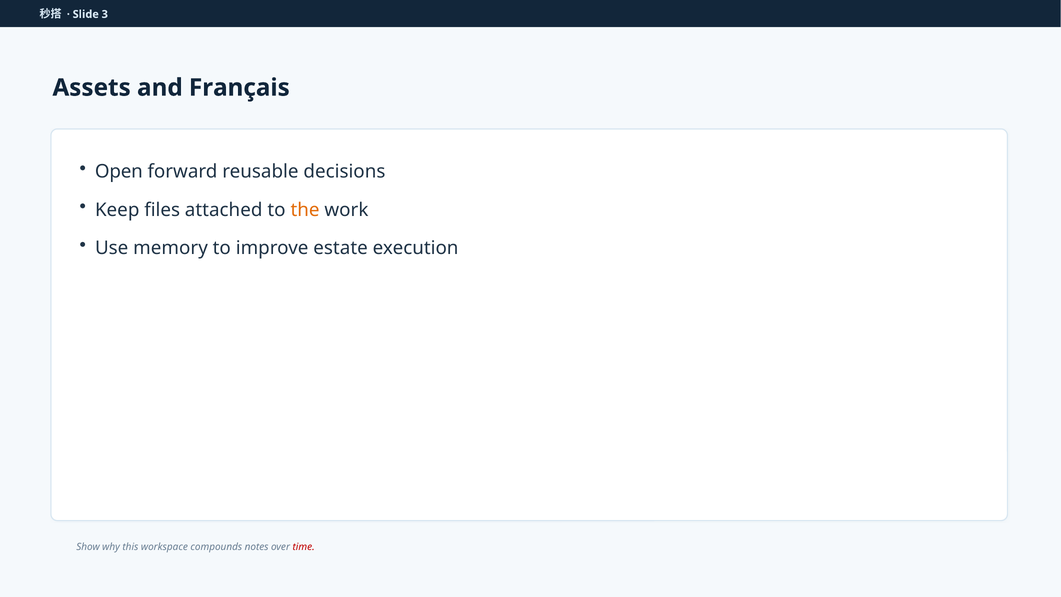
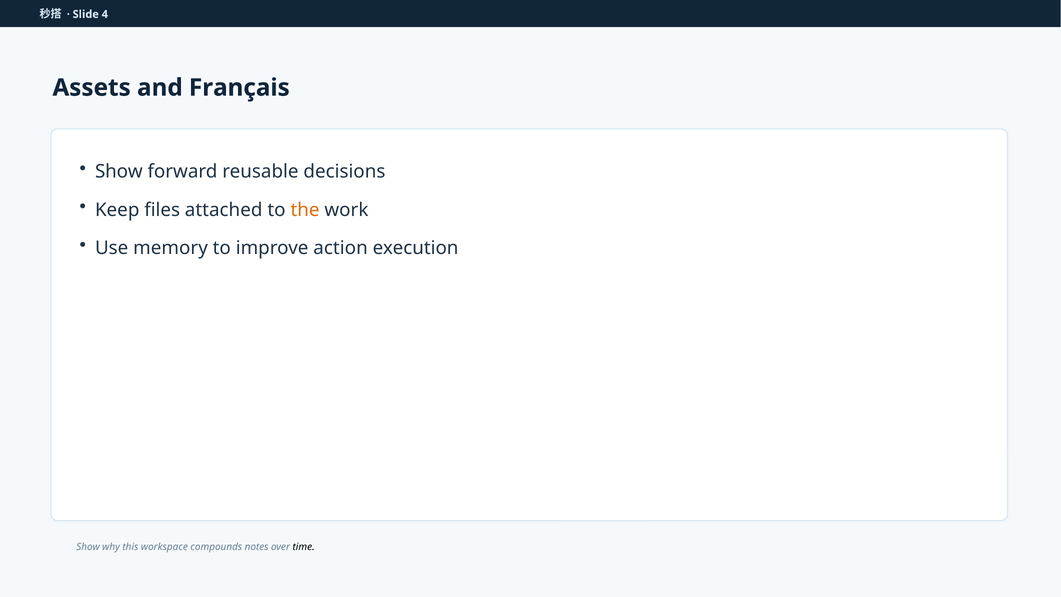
3: 3 -> 4
Open at (119, 172): Open -> Show
estate: estate -> action
time colour: red -> black
